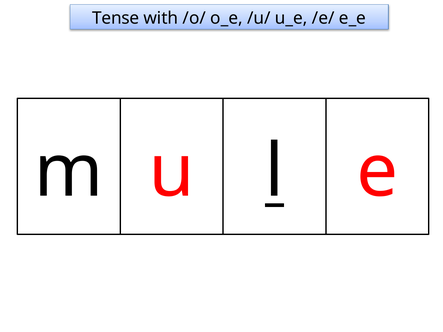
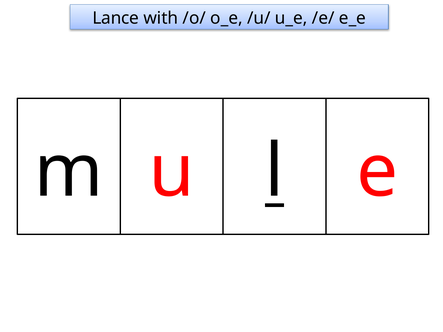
Tense: Tense -> Lance
